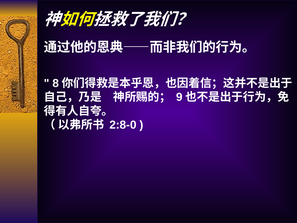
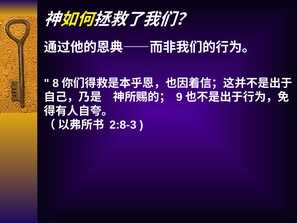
2:8-0: 2:8-0 -> 2:8-3
